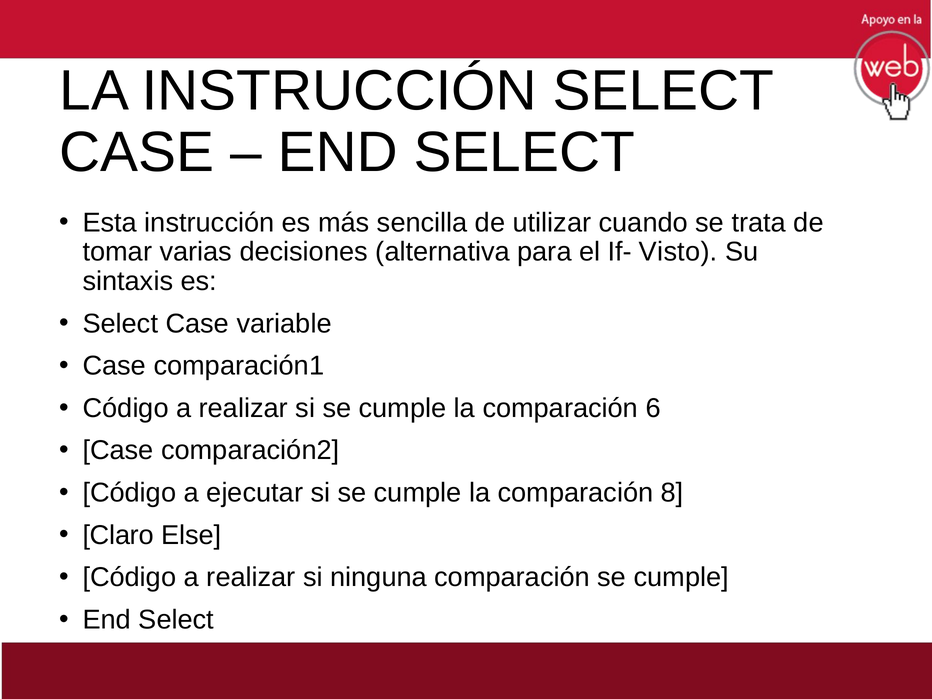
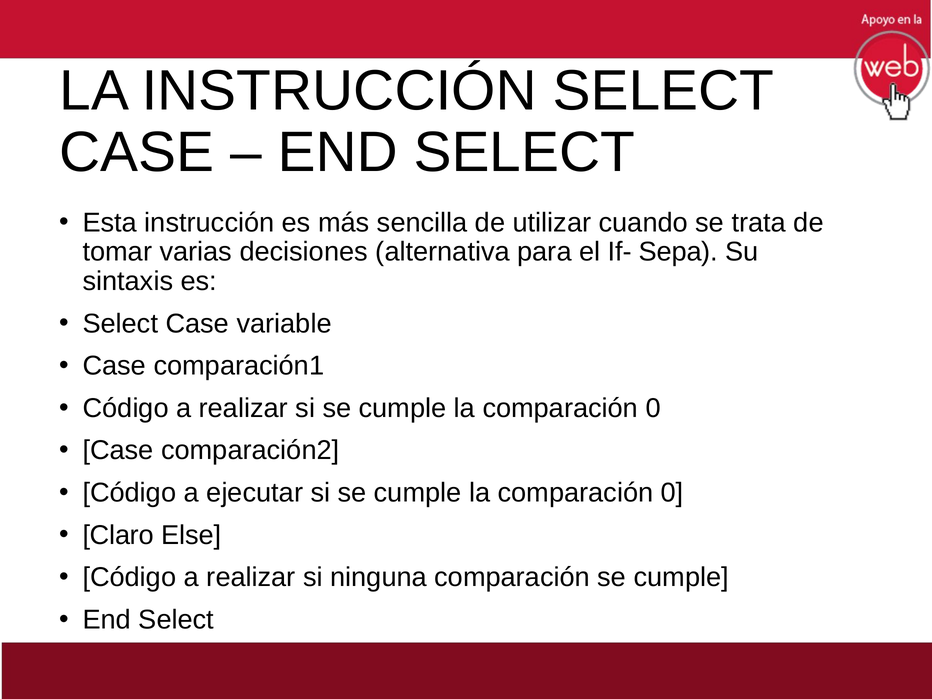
Visto: Visto -> Sepa
6 at (653, 408): 6 -> 0
8 at (672, 493): 8 -> 0
